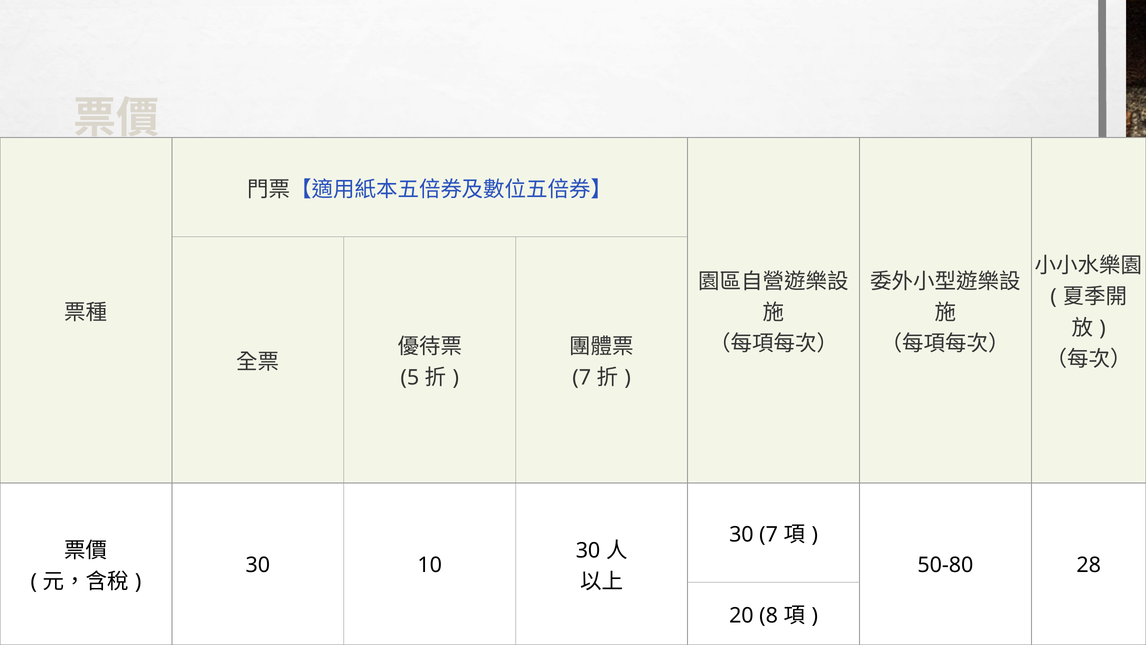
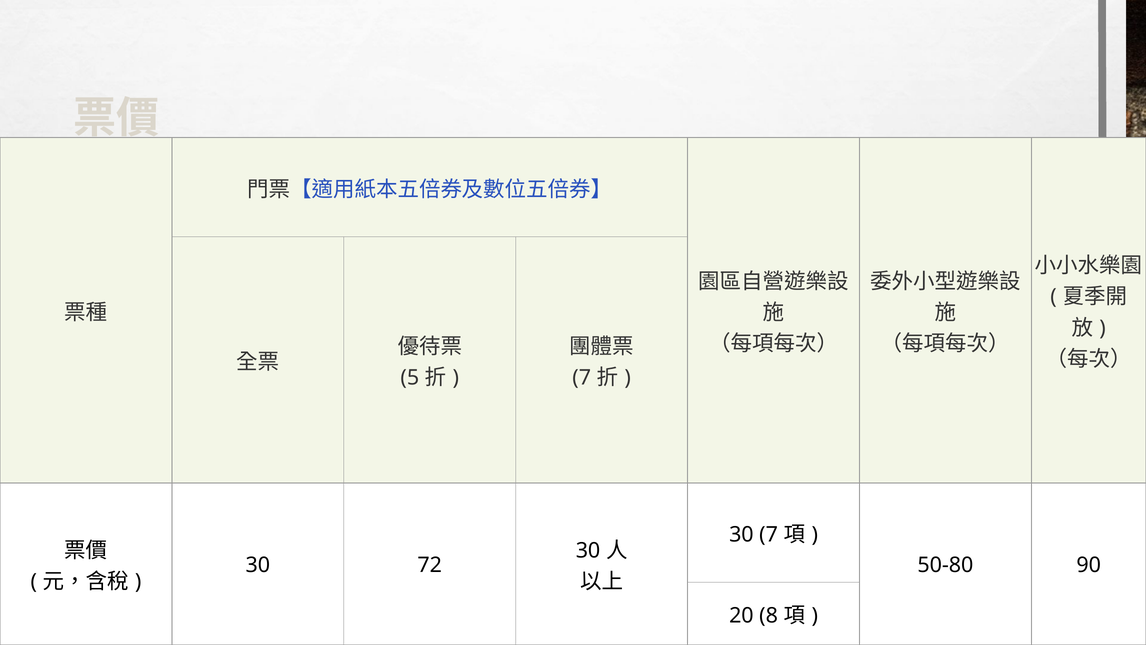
10: 10 -> 72
28: 28 -> 90
